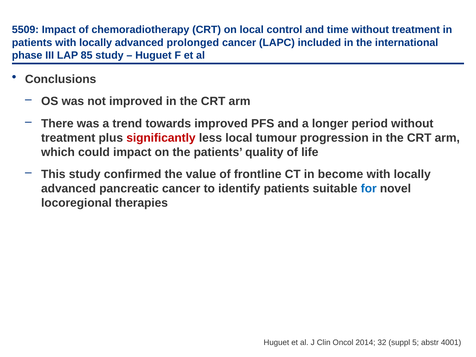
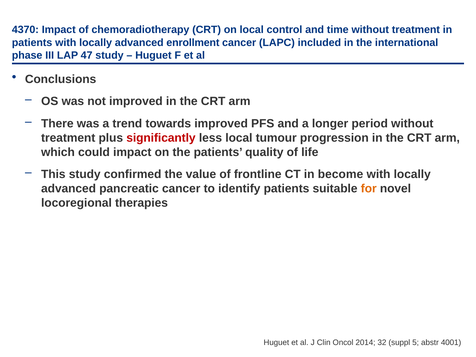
5509: 5509 -> 4370
prolonged: prolonged -> enrollment
85: 85 -> 47
for colour: blue -> orange
